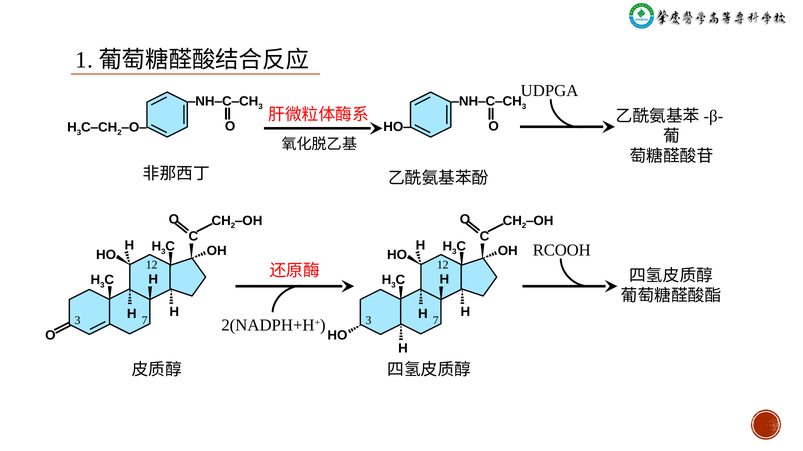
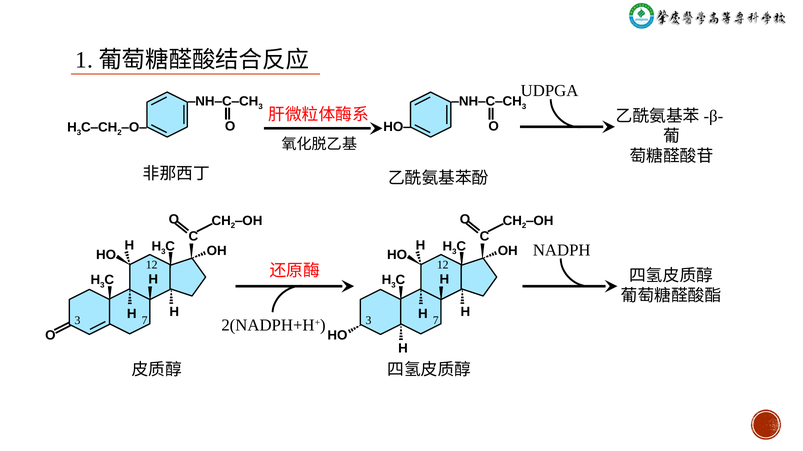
RCOOH: RCOOH -> NADPH
